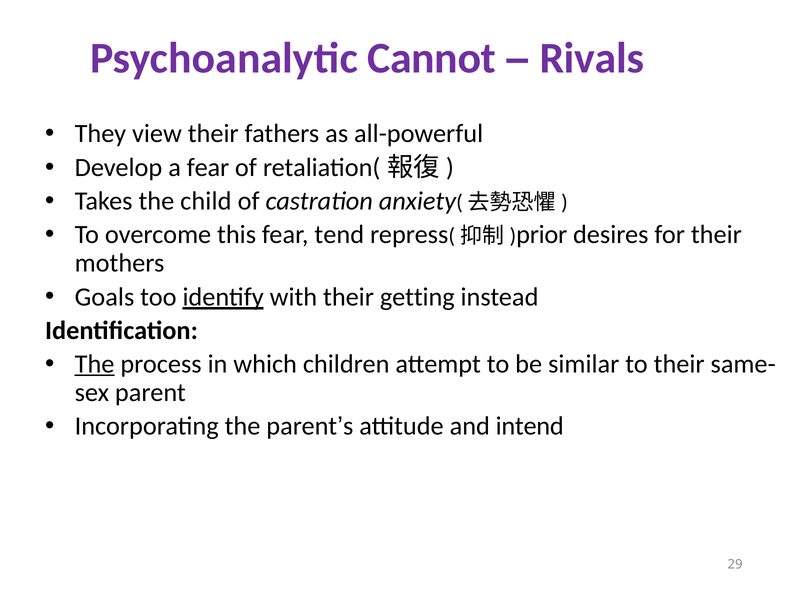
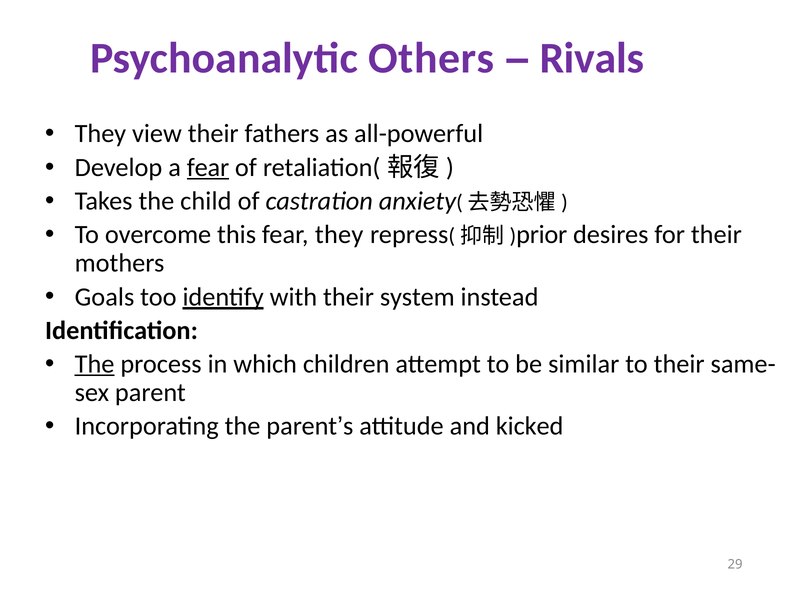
Cannot: Cannot -> Others
fear at (208, 168) underline: none -> present
fear tend: tend -> they
getting: getting -> system
intend: intend -> kicked
